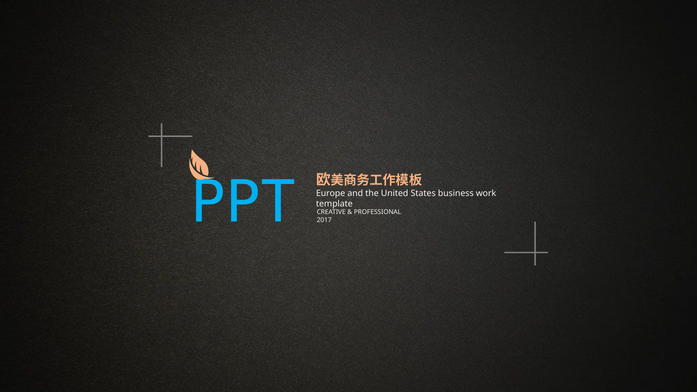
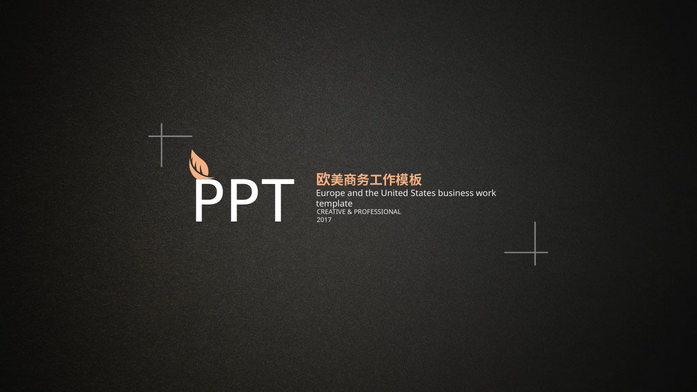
PPT colour: light blue -> white
